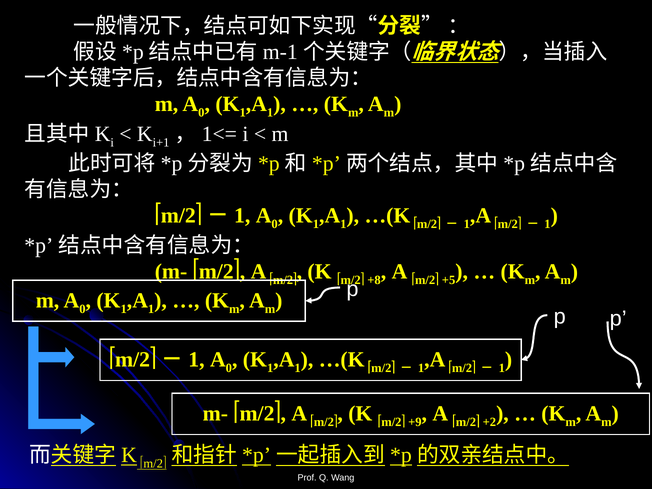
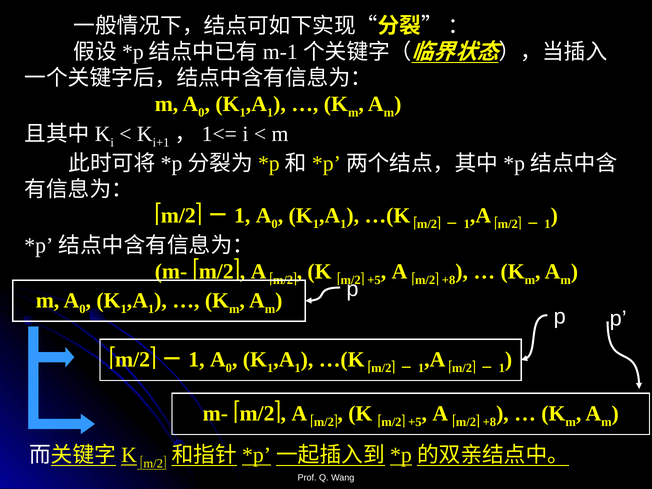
+8 at (374, 280): +8 -> +5
+5 at (449, 280): +5 -> +8
+9 at (415, 422): +9 -> +5
+2 at (489, 422): +2 -> +8
